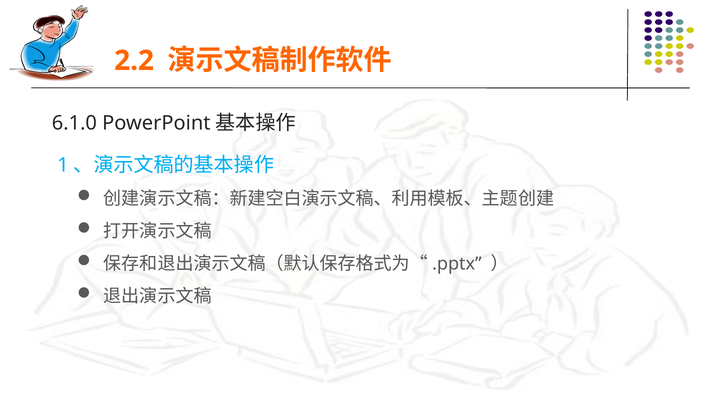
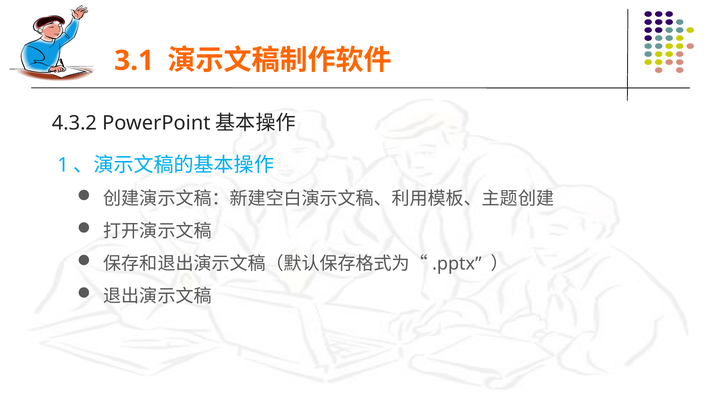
2.2: 2.2 -> 3.1
6.1.0: 6.1.0 -> 4.3.2
